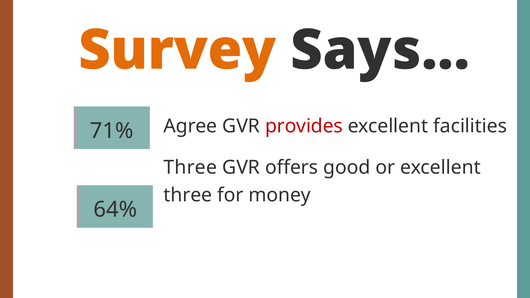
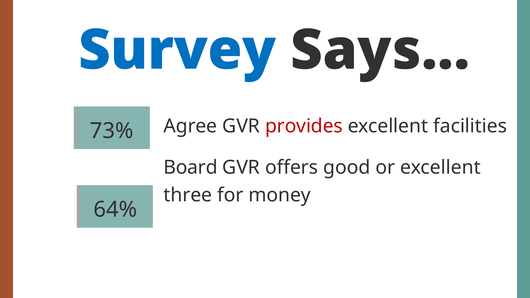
Survey colour: orange -> blue
71%: 71% -> 73%
Three at (190, 168): Three -> Board
